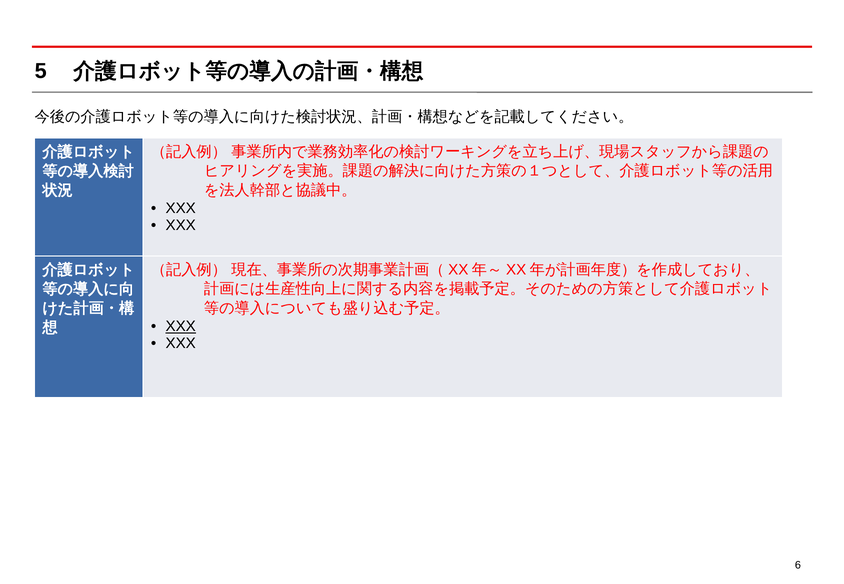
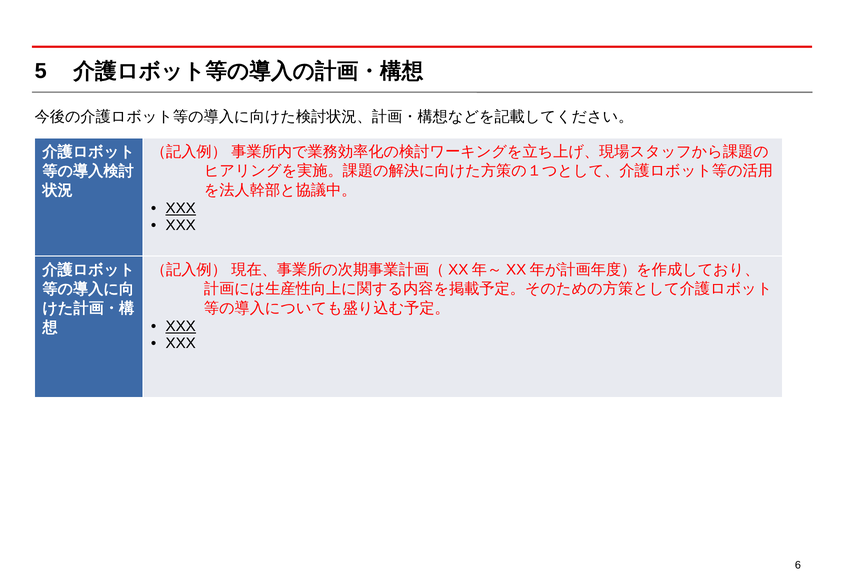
XXX at (181, 209) underline: none -> present
